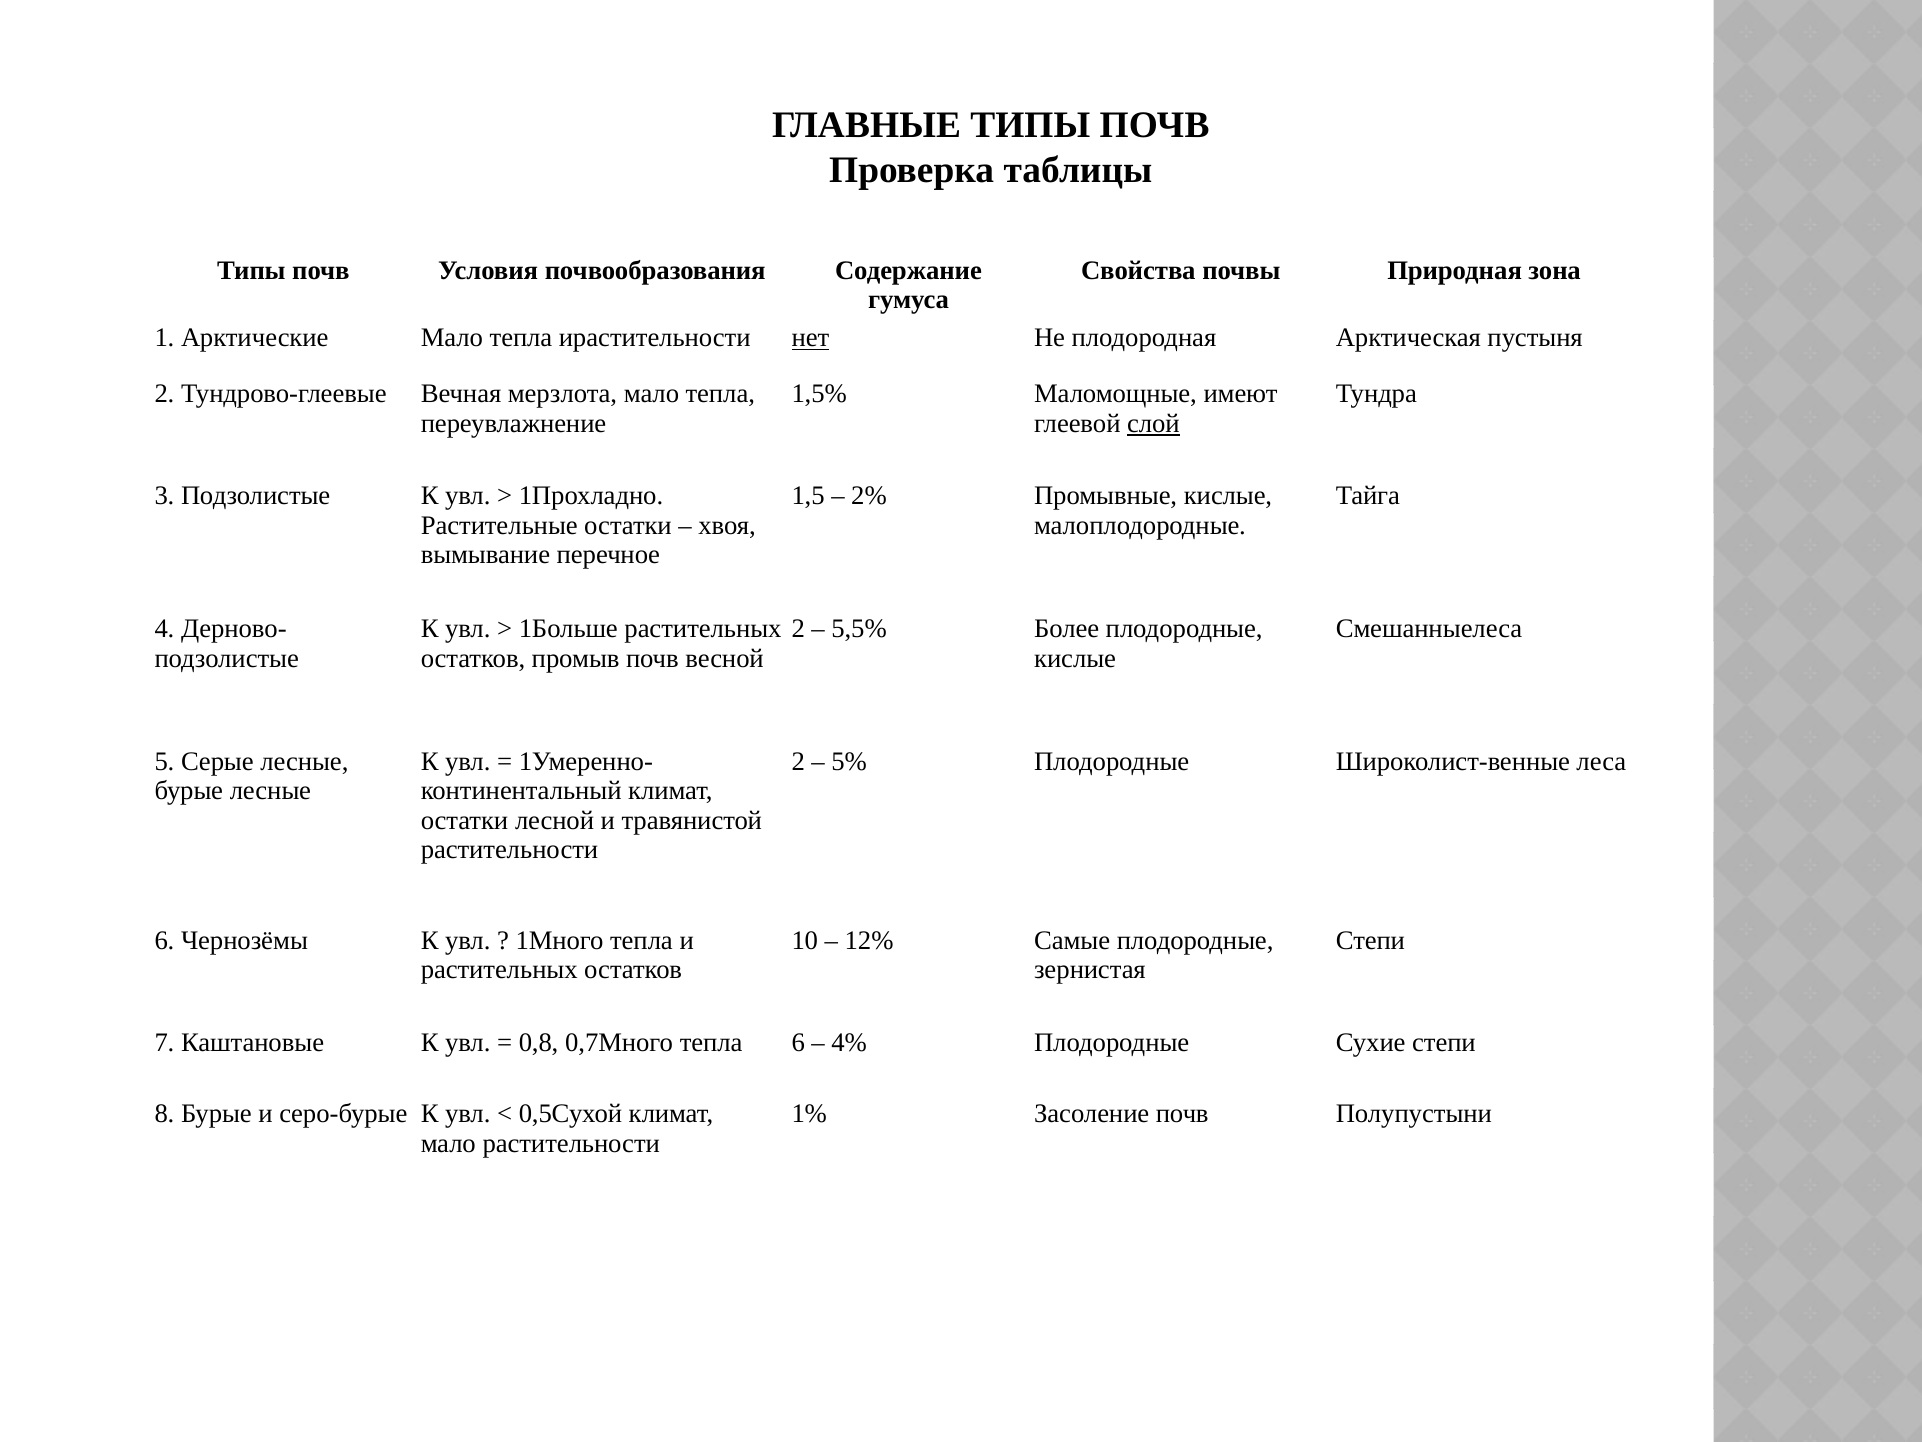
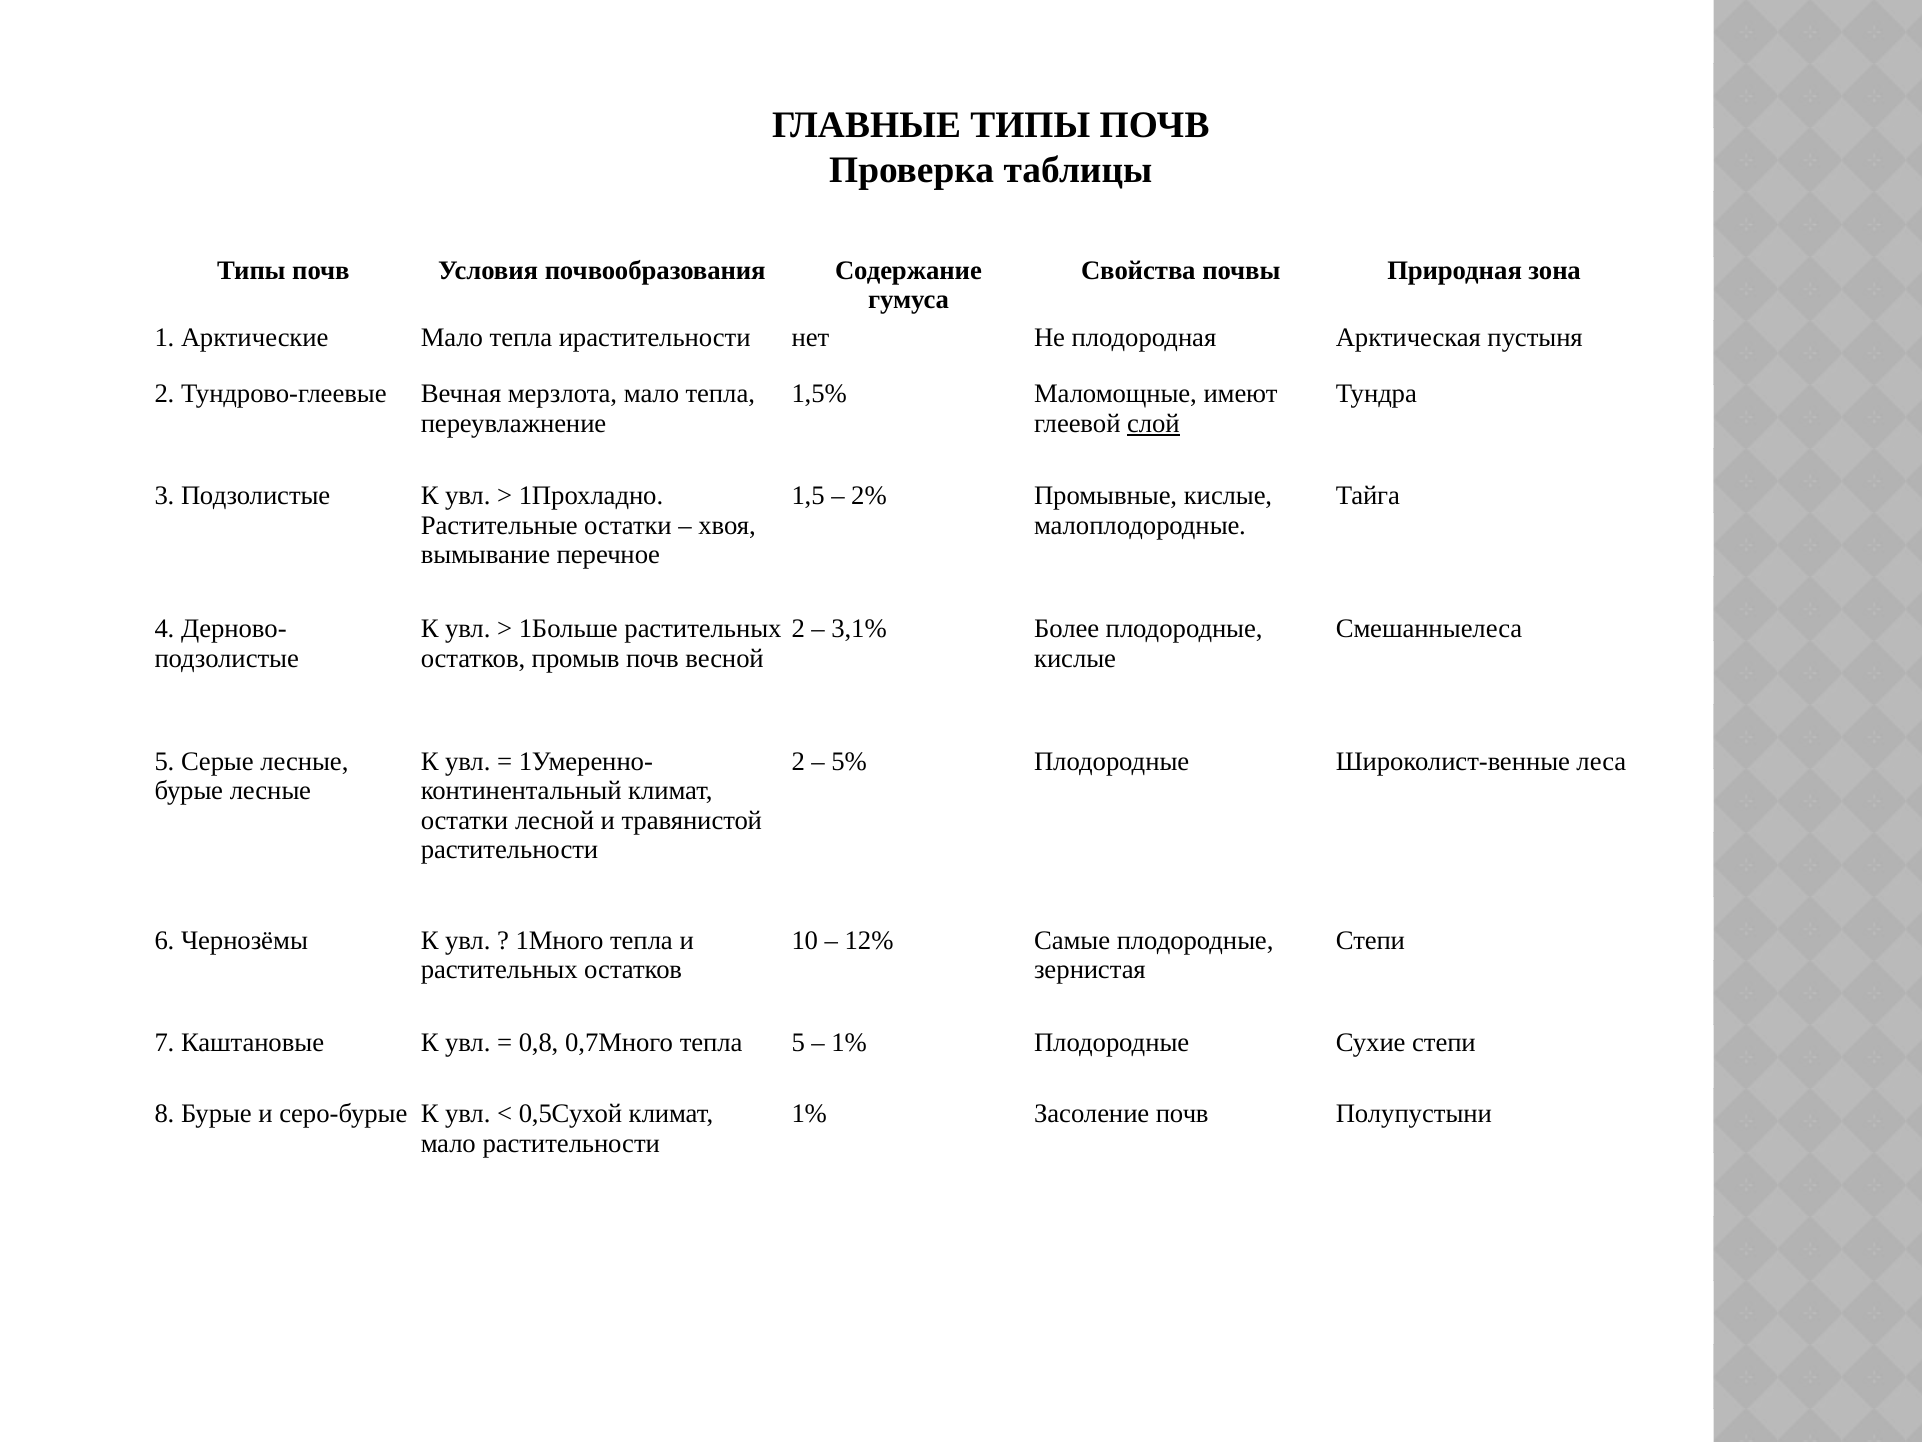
нет underline: present -> none
5,5%: 5,5% -> 3,1%
тепла 6: 6 -> 5
4% at (849, 1042): 4% -> 1%
